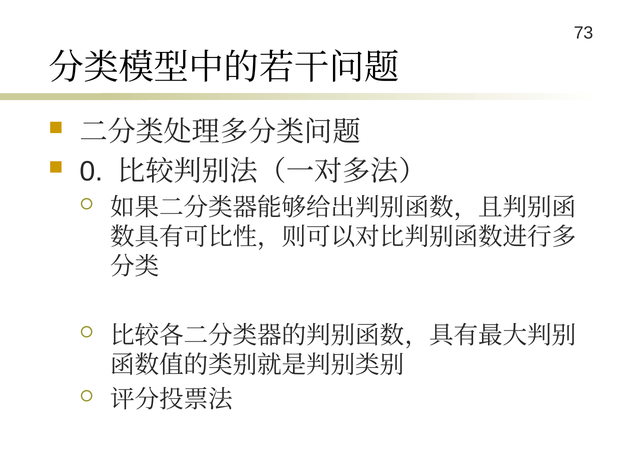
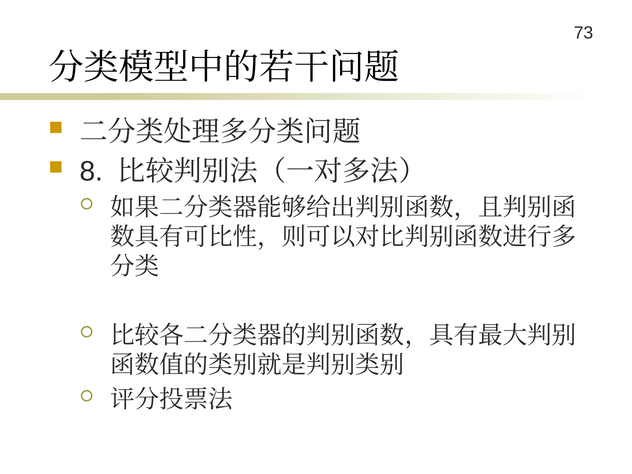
0: 0 -> 8
